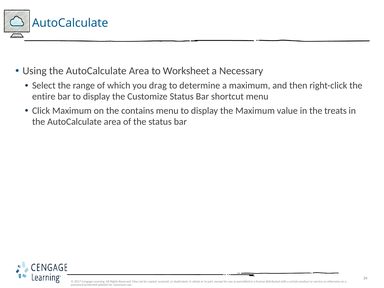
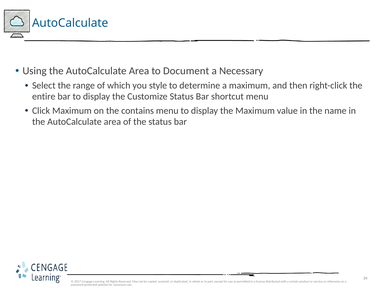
Worksheet: Worksheet -> Document
drag: drag -> style
treats: treats -> name
